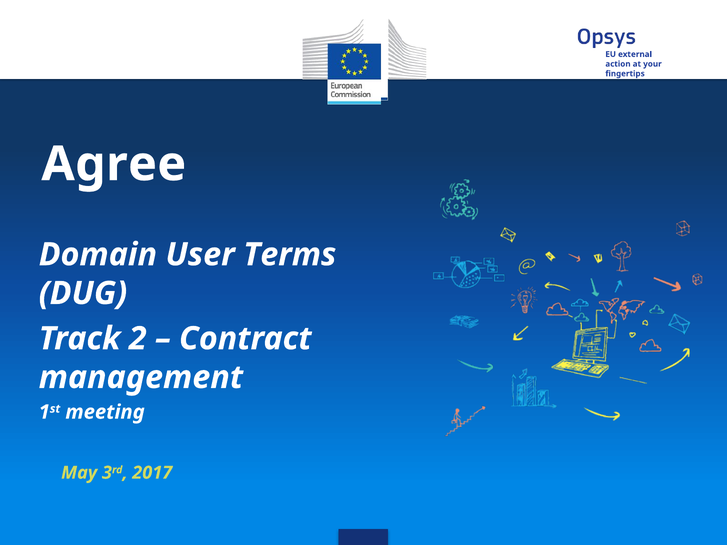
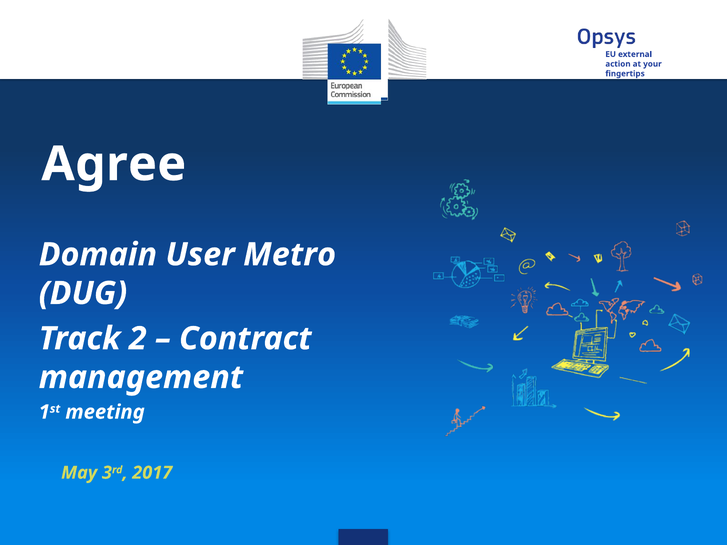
Terms: Terms -> Metro
